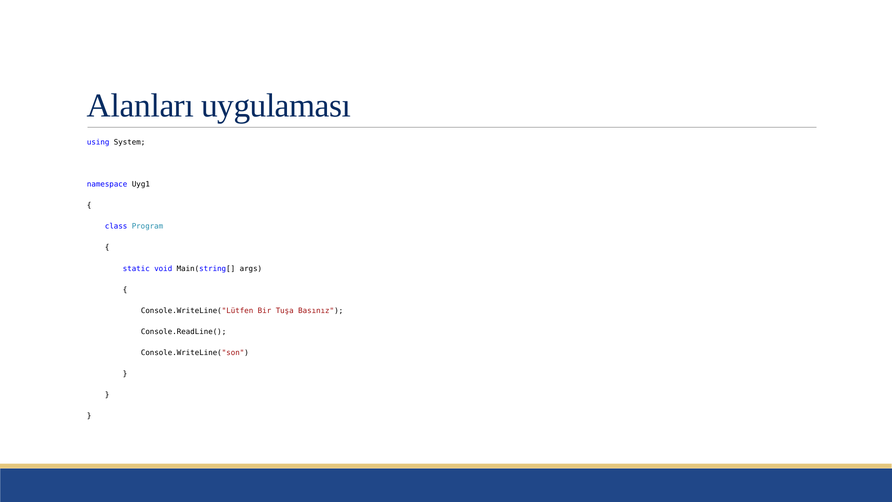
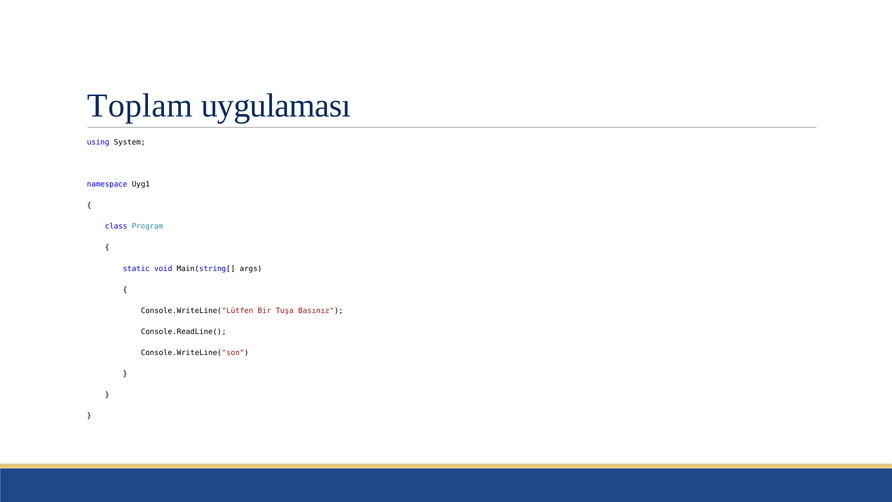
Alanları: Alanları -> Toplam
